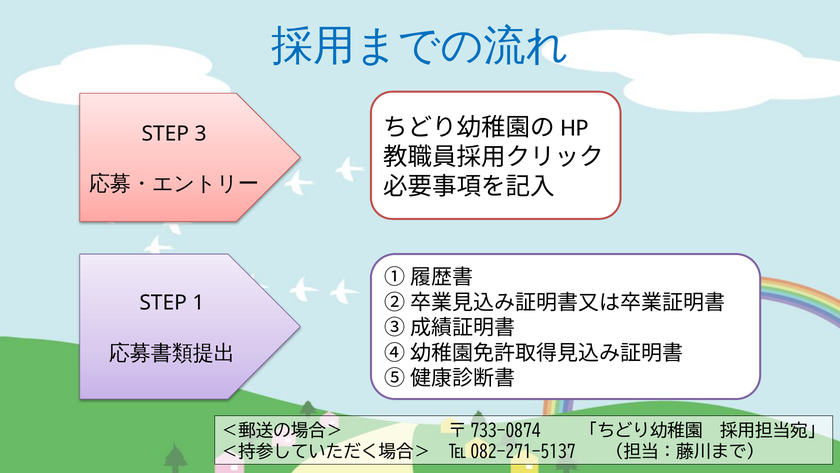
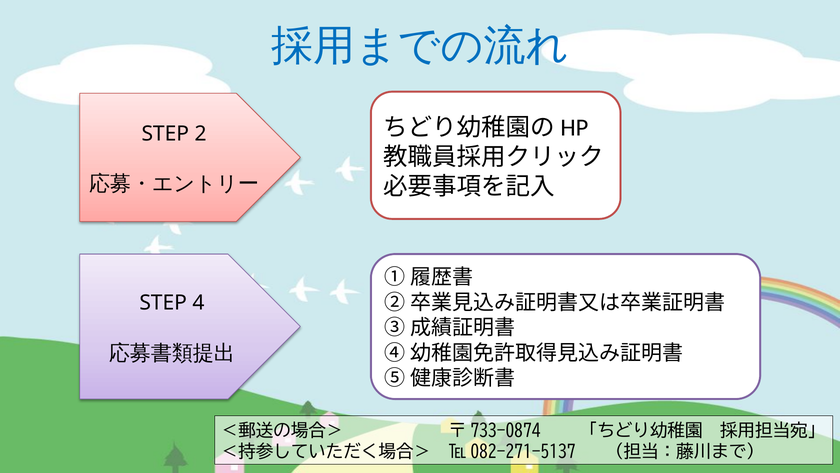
3: 3 -> 2
1: 1 -> 4
